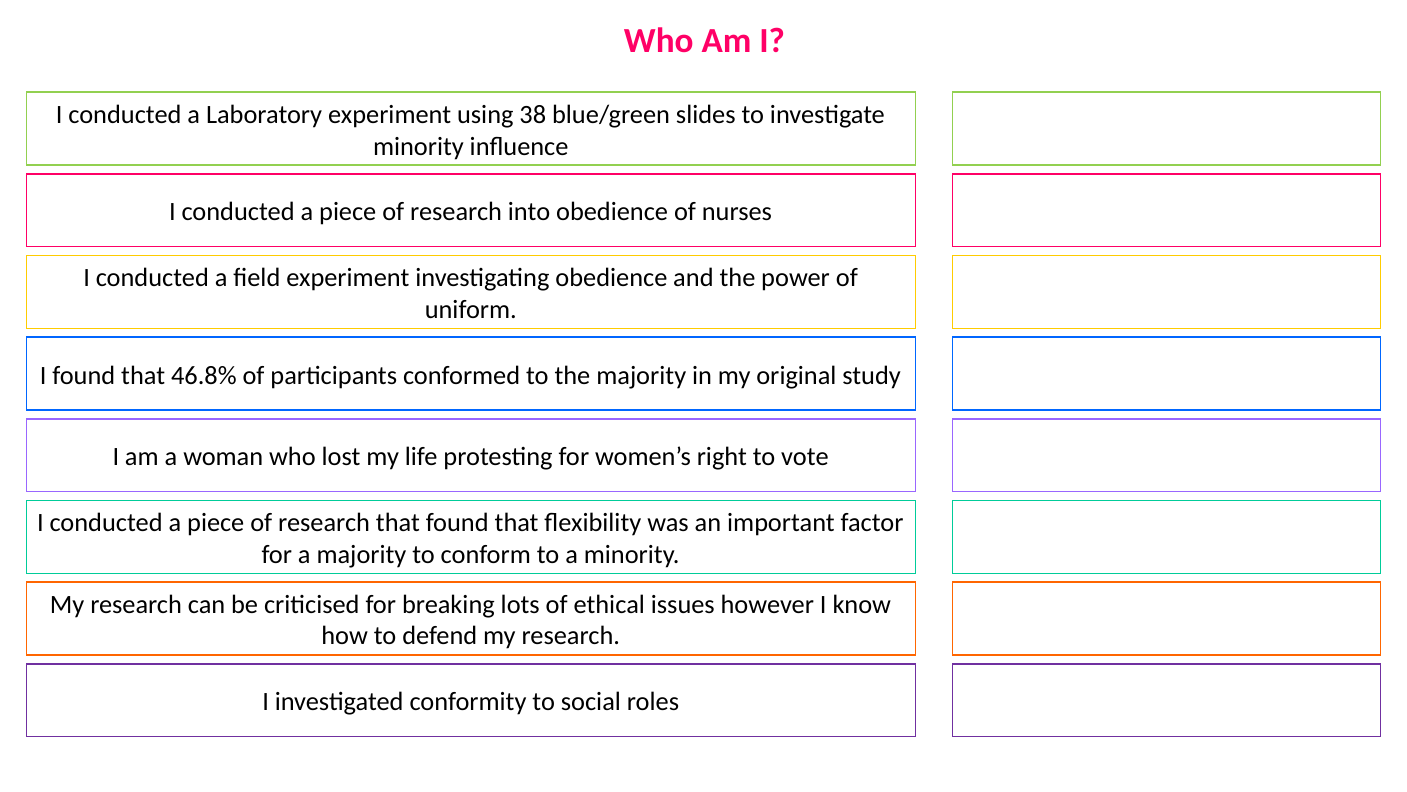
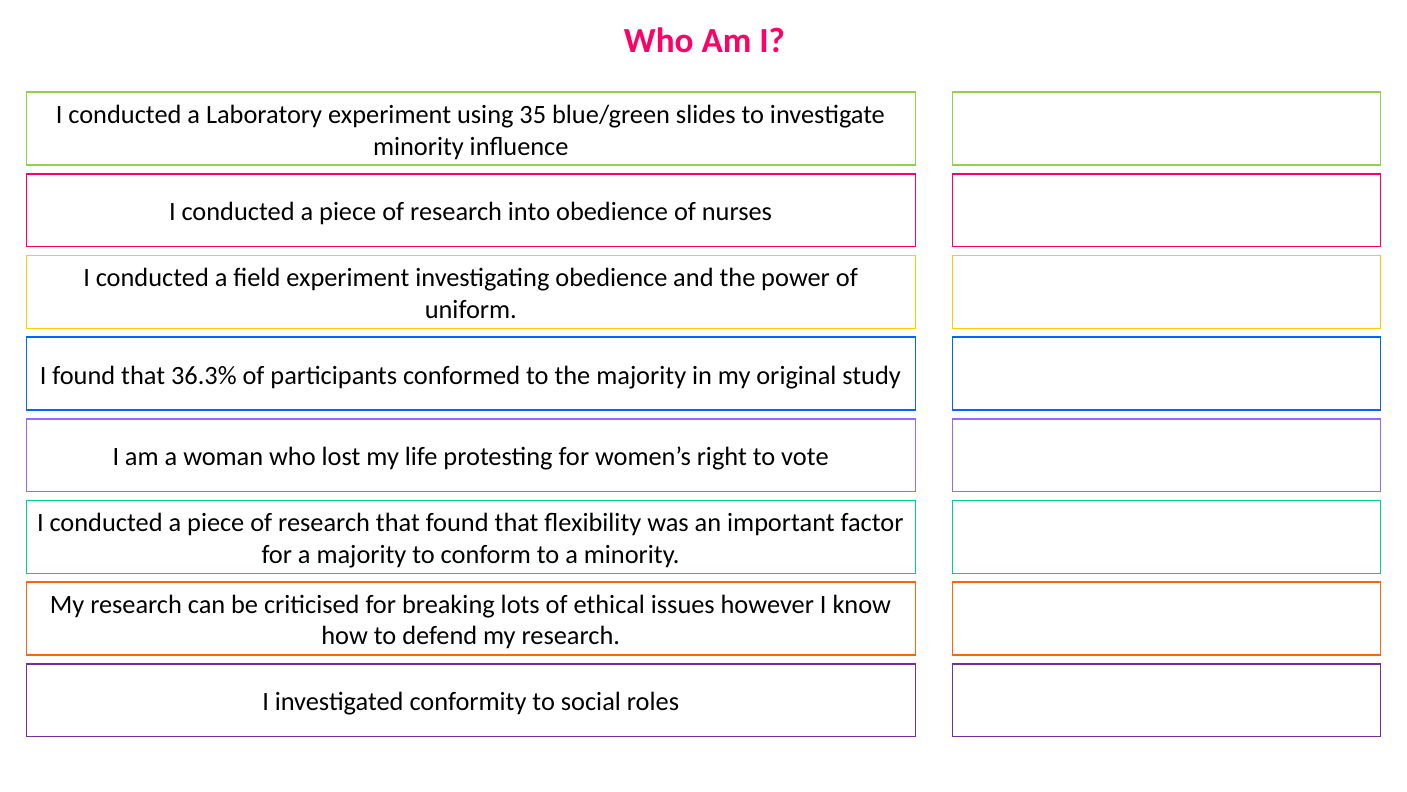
38: 38 -> 35
46.8%: 46.8% -> 36.3%
